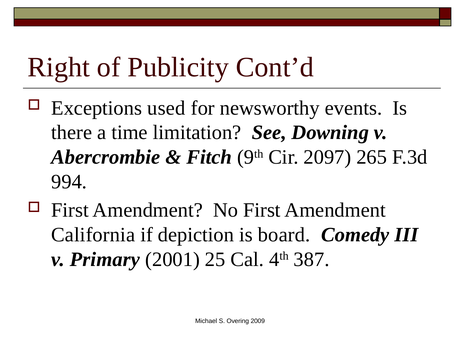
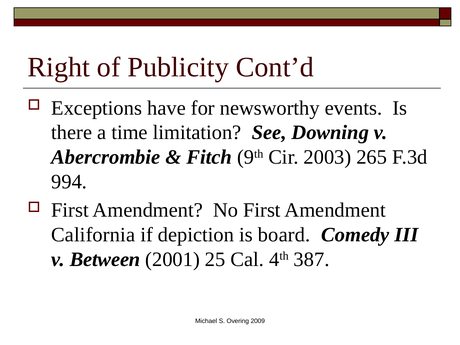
used: used -> have
2097: 2097 -> 2003
Primary: Primary -> Between
